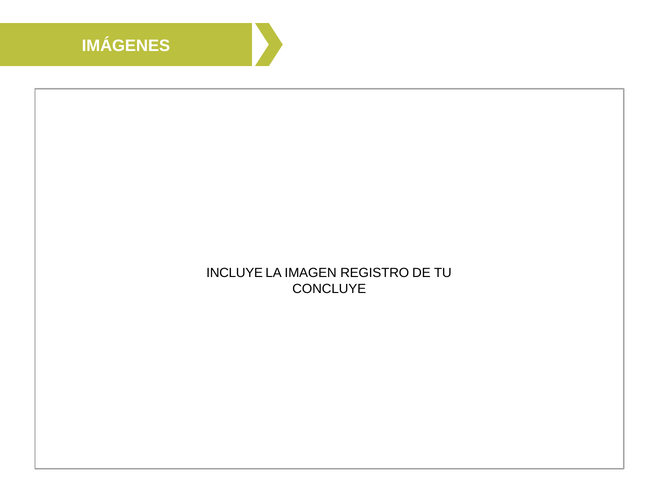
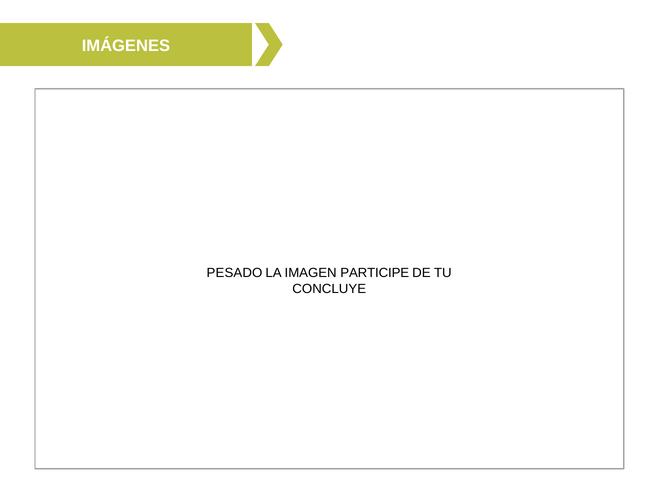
INCLUYE: INCLUYE -> PESADO
REGISTRO: REGISTRO -> PARTICIPE
